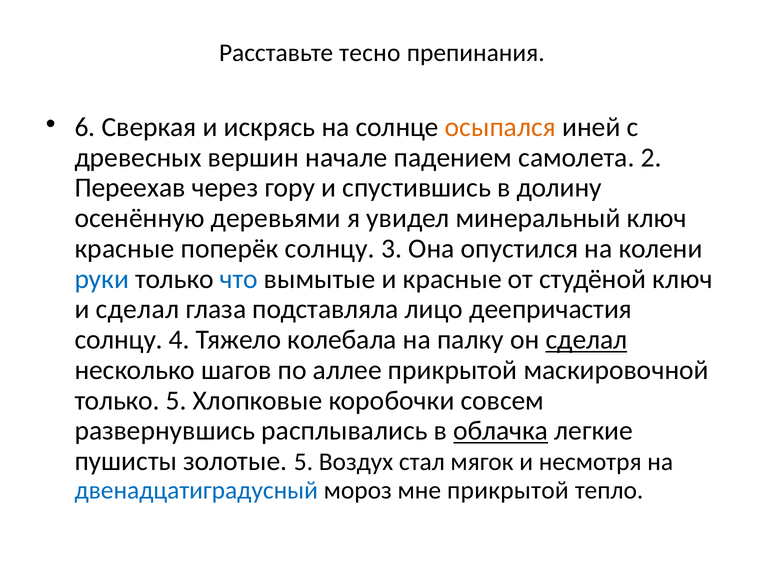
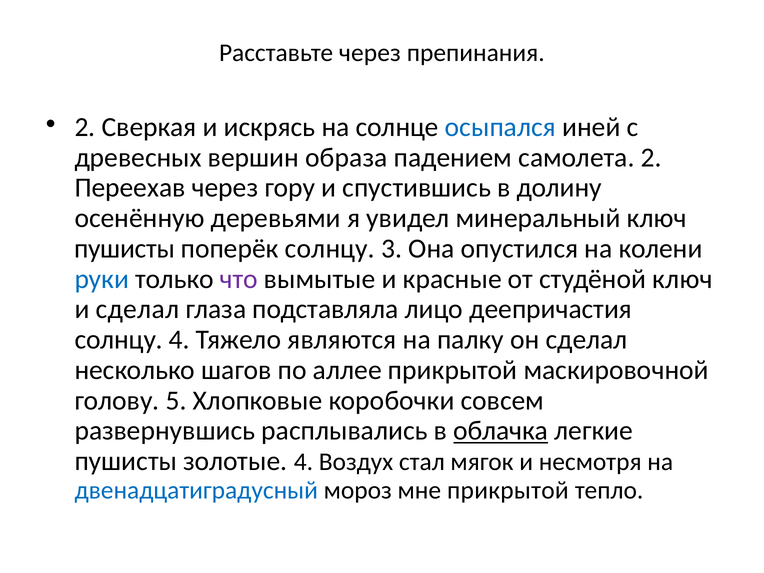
Расставьте тесно: тесно -> через
6 at (85, 127): 6 -> 2
осыпался colour: orange -> blue
начале: начале -> образа
красные at (124, 249): красные -> пушисты
что colour: blue -> purple
колебала: колебала -> являются
сделал at (586, 340) underline: present -> none
только at (117, 400): только -> голову
золотые 5: 5 -> 4
